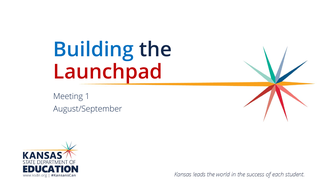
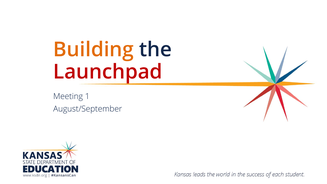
Building colour: blue -> orange
